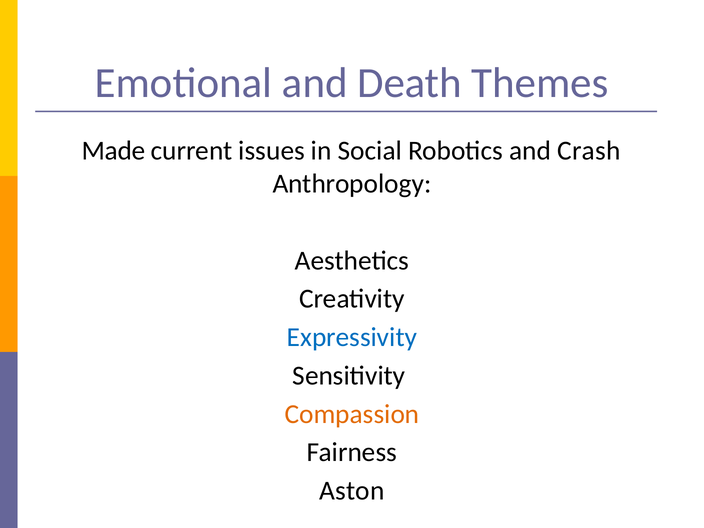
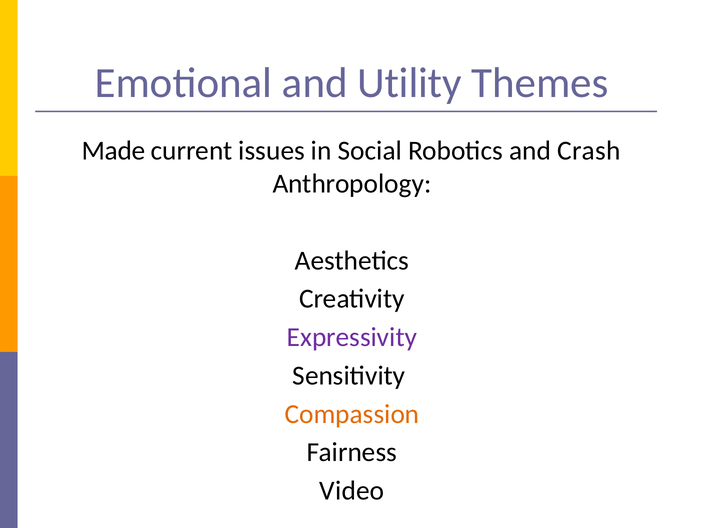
Death: Death -> Utility
Expressivity colour: blue -> purple
Aston: Aston -> Video
